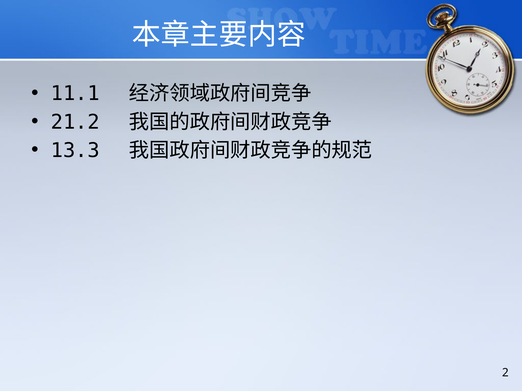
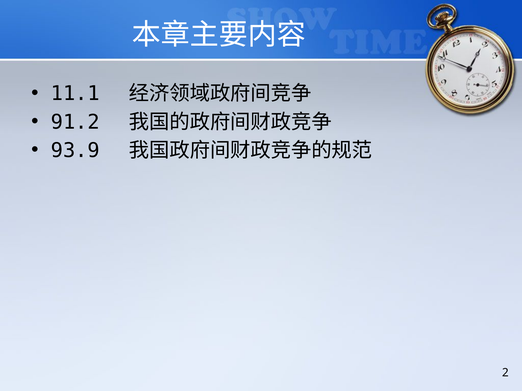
21.2: 21.2 -> 91.2
13.3: 13.3 -> 93.9
